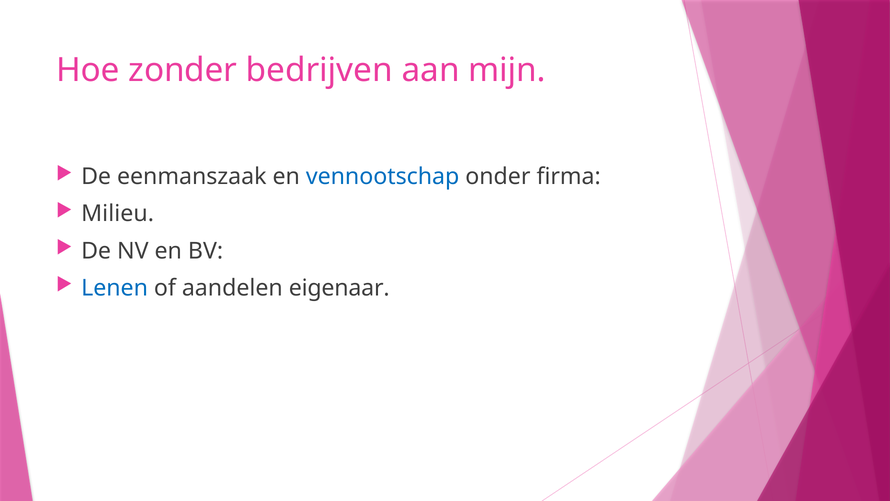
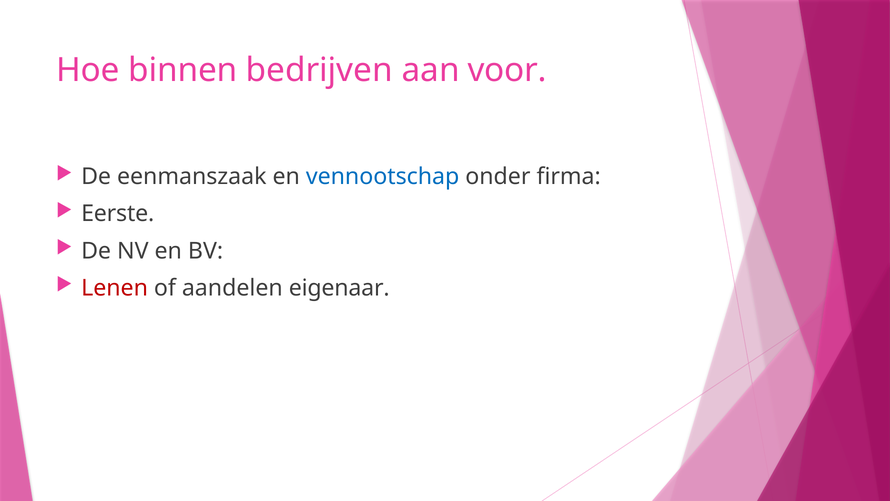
zonder: zonder -> binnen
mijn: mijn -> voor
Milieu: Milieu -> Eerste
Lenen colour: blue -> red
